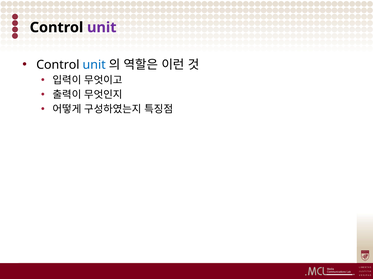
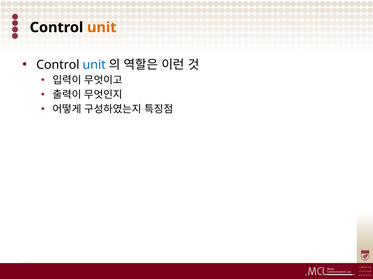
unit at (102, 28) colour: purple -> orange
